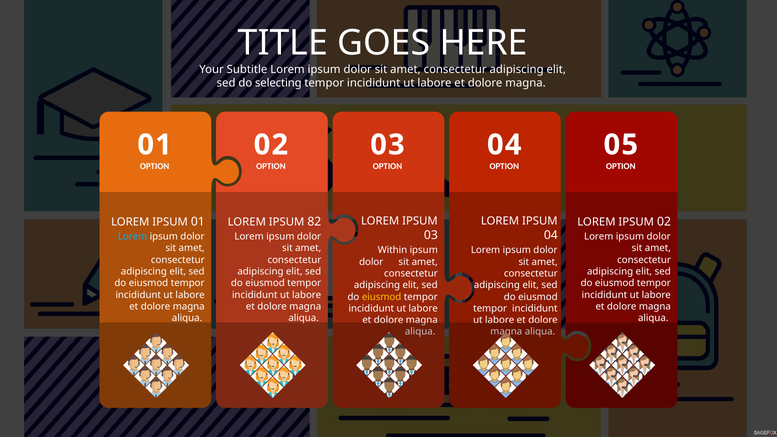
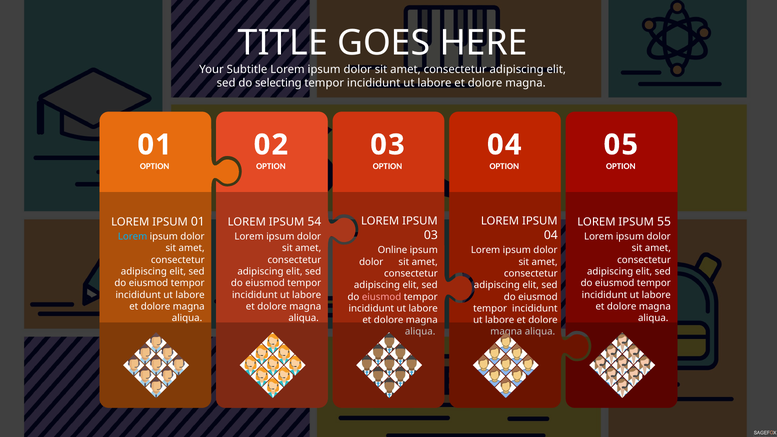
82: 82 -> 54
IPSUM 02: 02 -> 55
Within: Within -> Online
eiusmod at (382, 297) colour: yellow -> pink
